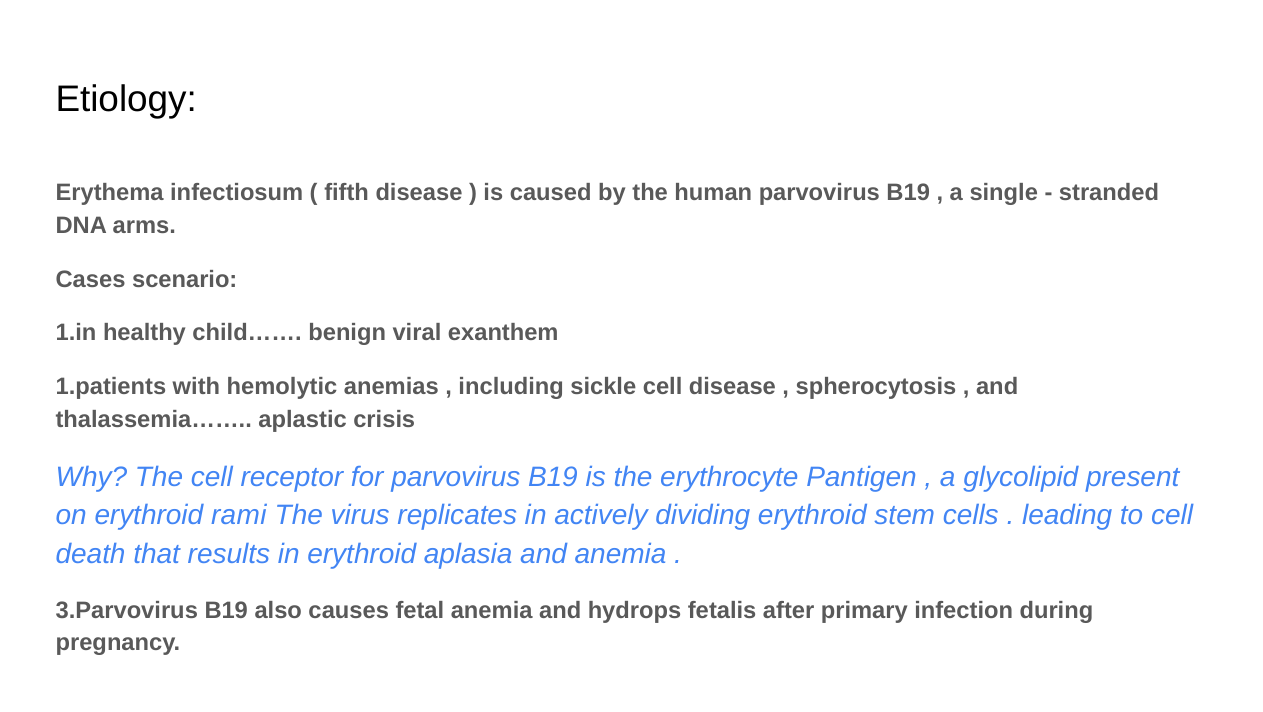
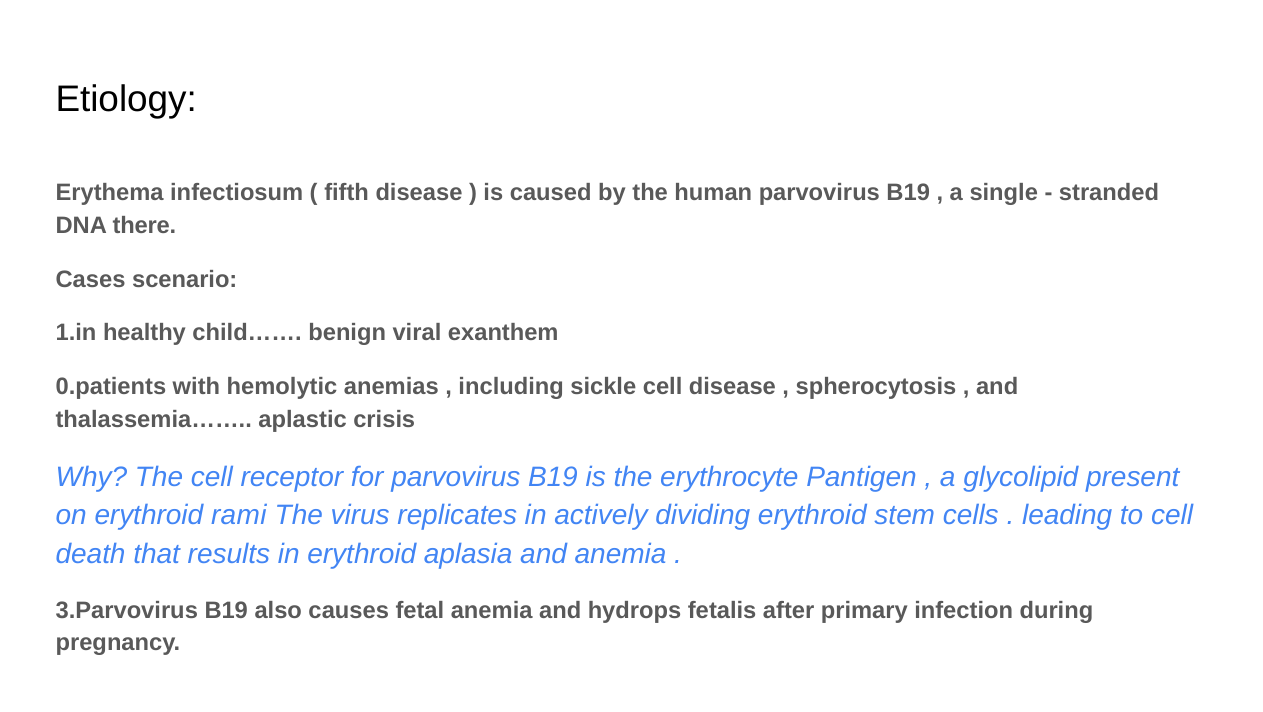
arms: arms -> there
1.patients: 1.patients -> 0.patients
